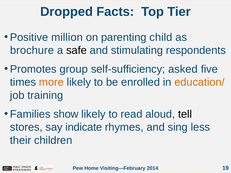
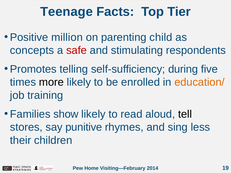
Dropped: Dropped -> Teenage
brochure: brochure -> concepts
safe colour: black -> red
group: group -> telling
asked: asked -> during
more colour: orange -> black
indicate: indicate -> punitive
